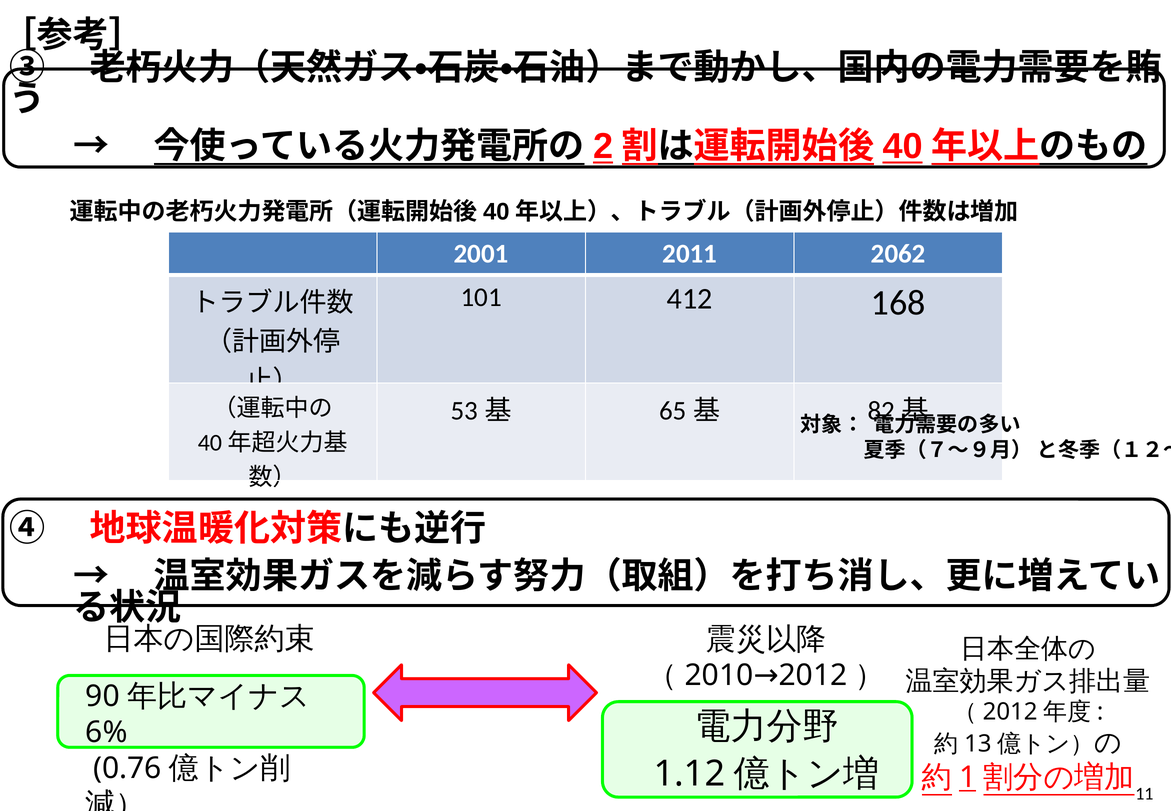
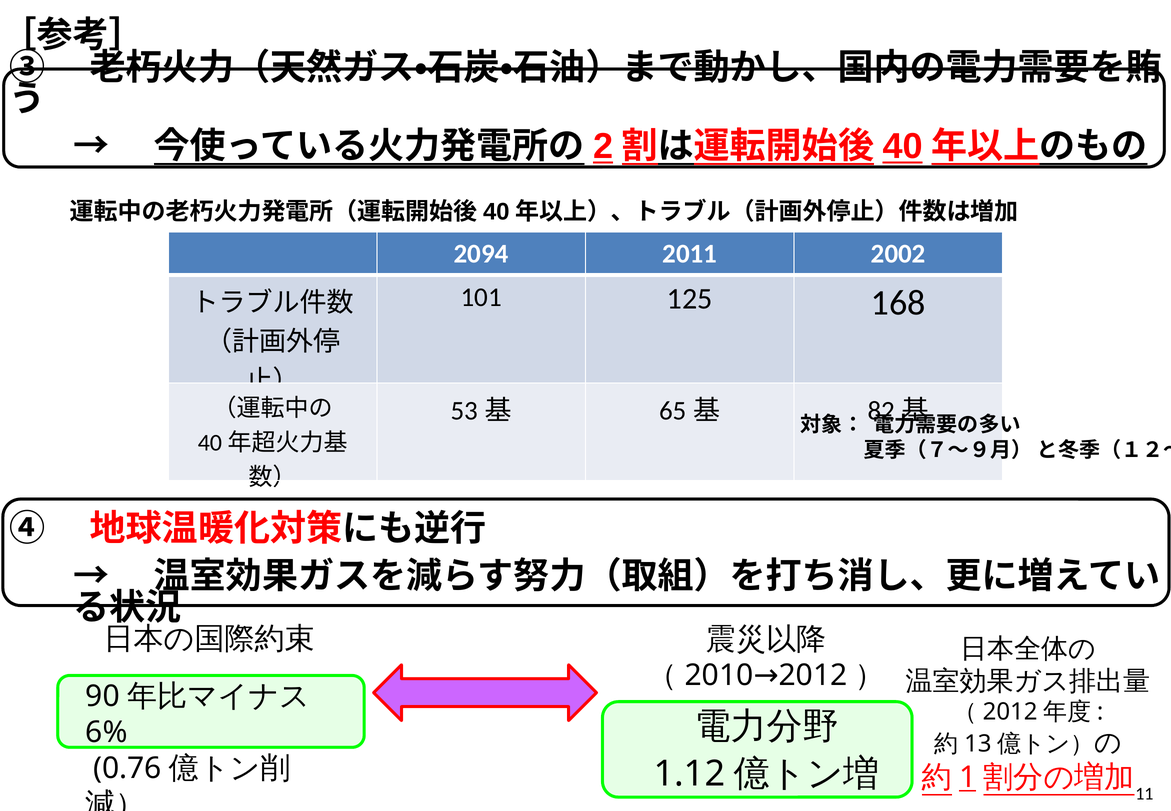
2001: 2001 -> 2094
2062: 2062 -> 2002
412: 412 -> 125
